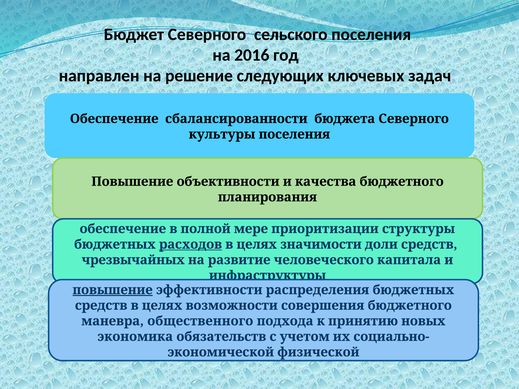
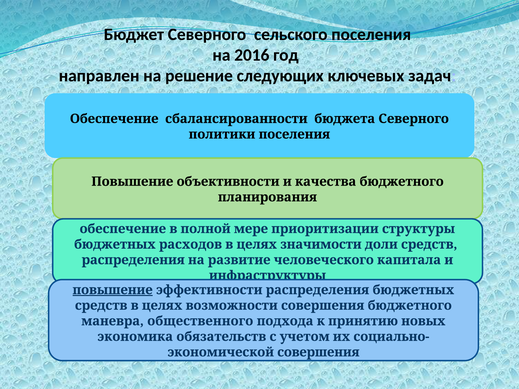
культуры: культуры -> политики
расходов underline: present -> none
чрезвычайных at (133, 260): чрезвычайных -> распределения
физической at (318, 352): физической -> совершения
